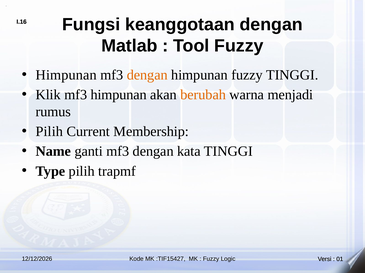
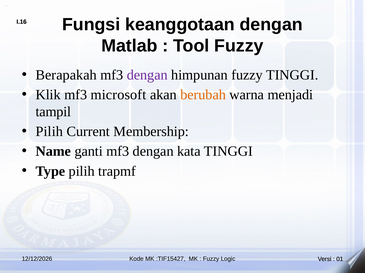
Himpunan at (66, 75): Himpunan -> Berapakah
dengan at (147, 75) colour: orange -> purple
mf3 himpunan: himpunan -> microsoft
rumus: rumus -> tampil
